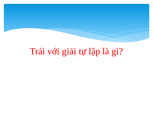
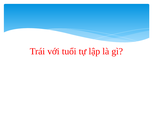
giải: giải -> tuổi
